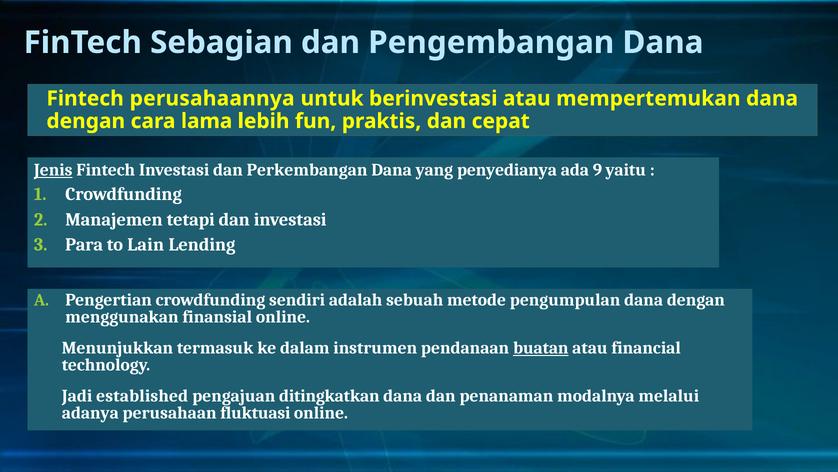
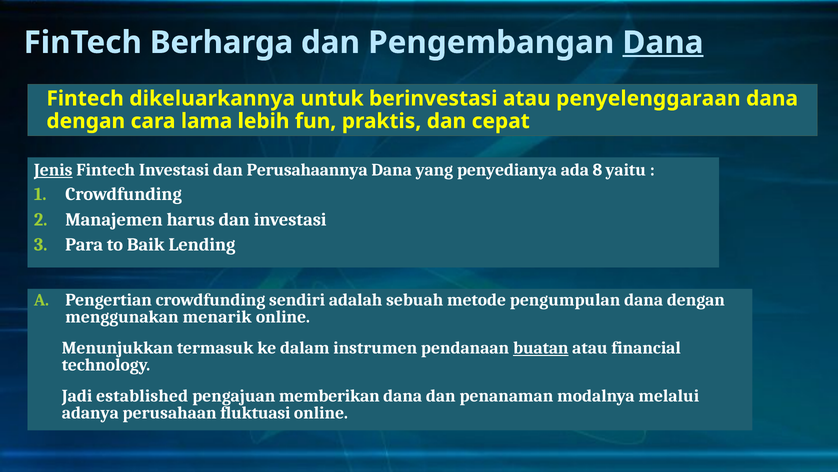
Sebagian: Sebagian -> Berharga
Dana at (663, 43) underline: none -> present
perusahaannya: perusahaannya -> dikeluarkannya
mempertemukan: mempertemukan -> penyelenggaraan
Perkembangan: Perkembangan -> Perusahaannya
9: 9 -> 8
tetapi: tetapi -> harus
Lain: Lain -> Baik
finansial: finansial -> menarik
ditingkatkan: ditingkatkan -> memberikan
